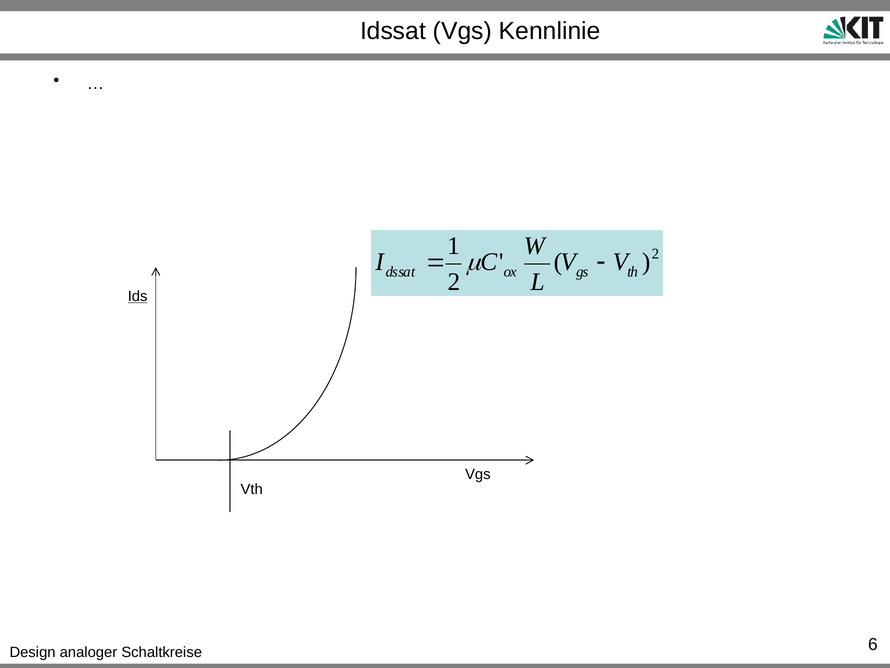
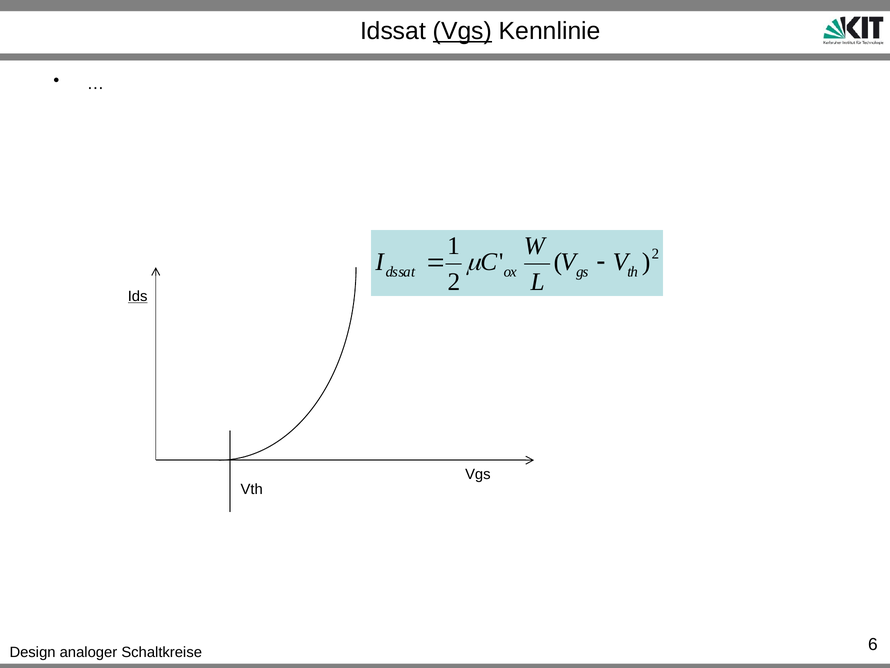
Vgs at (462, 31) underline: none -> present
